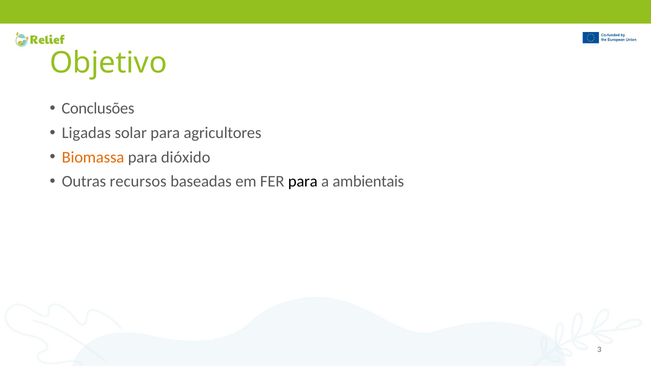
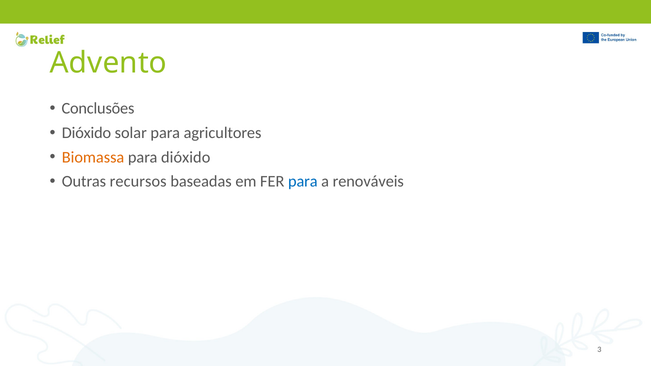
Objetivo: Objetivo -> Advento
Ligadas at (86, 133): Ligadas -> Dióxido
para at (303, 182) colour: black -> blue
ambientais: ambientais -> renováveis
